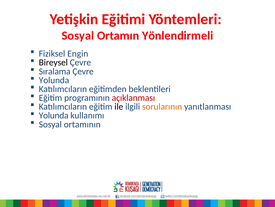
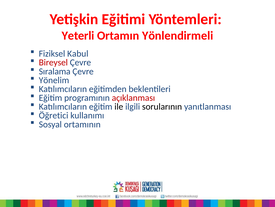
Sosyal at (78, 35): Sosyal -> Yeterli
Engin: Engin -> Kabul
Bireysel colour: black -> red
Yolunda at (54, 80): Yolunda -> Yönelim
sorularının colour: orange -> black
Yolunda at (54, 115): Yolunda -> Öğretici
